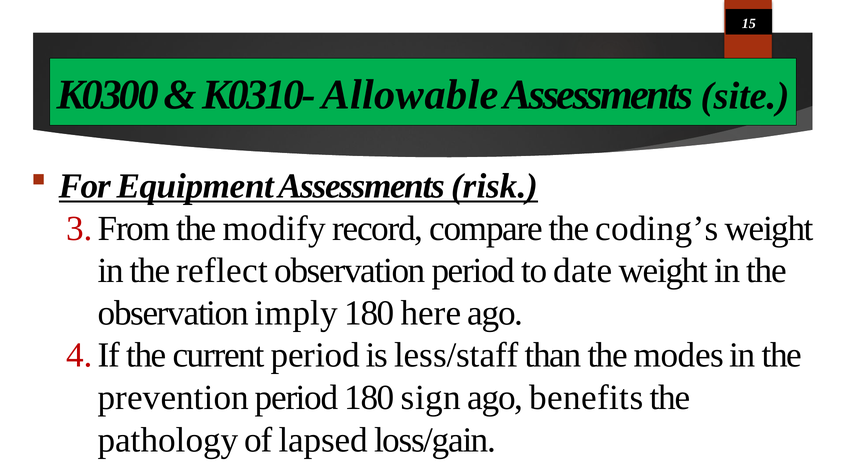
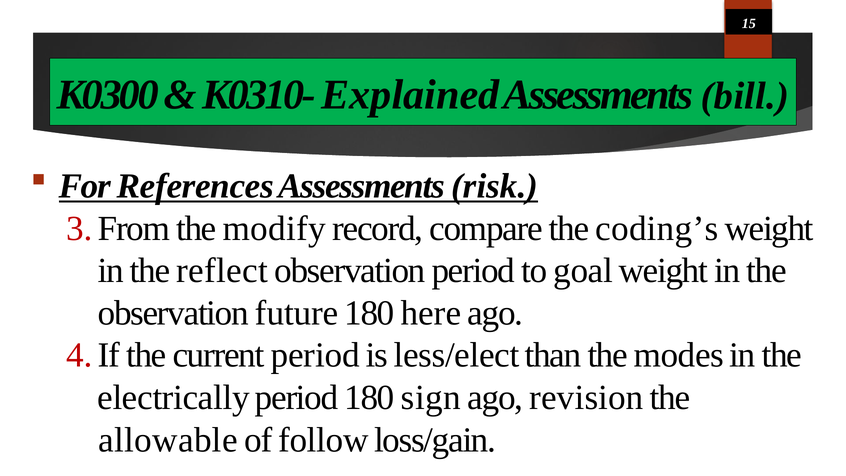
Allowable: Allowable -> Explained
site: site -> bill
Equipment: Equipment -> References
date: date -> goal
imply: imply -> future
less/staff: less/staff -> less/elect
prevention: prevention -> electrically
benefits: benefits -> revision
pathology: pathology -> allowable
lapsed: lapsed -> follow
